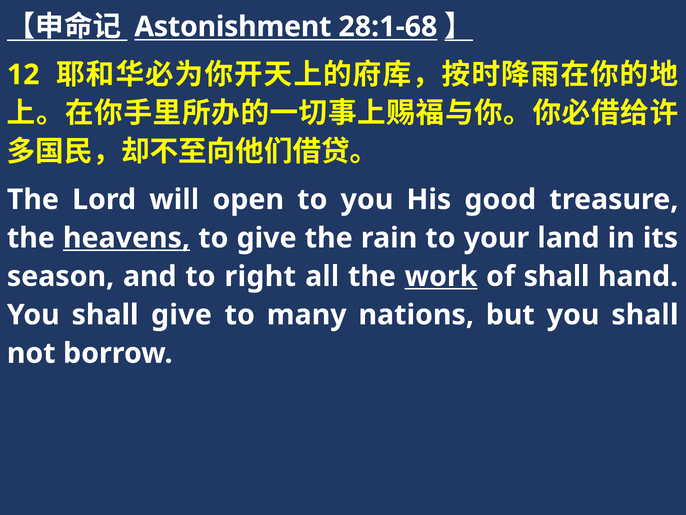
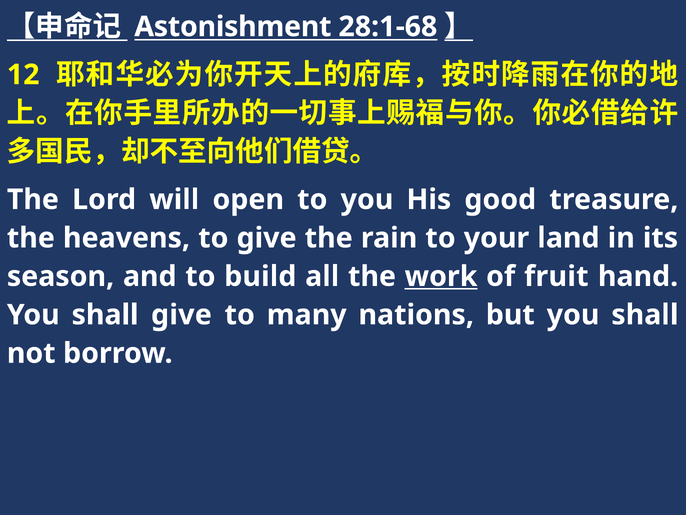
heavens underline: present -> none
right: right -> build
of shall: shall -> fruit
